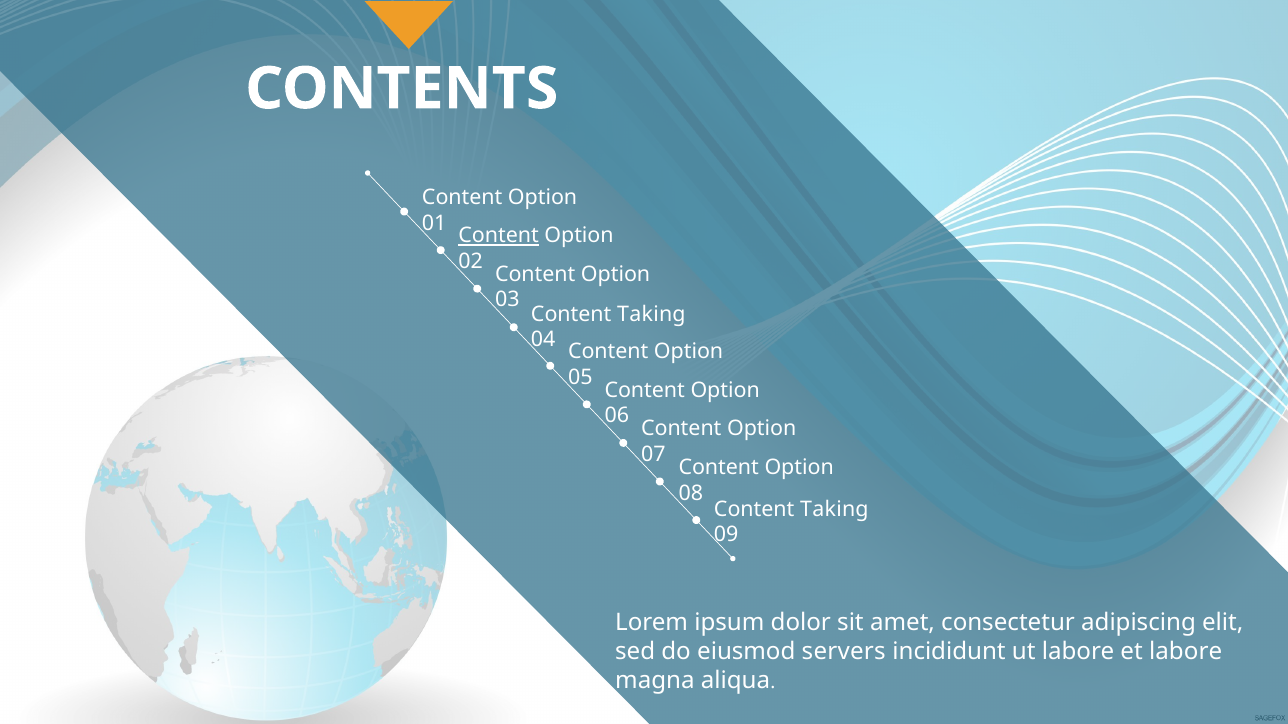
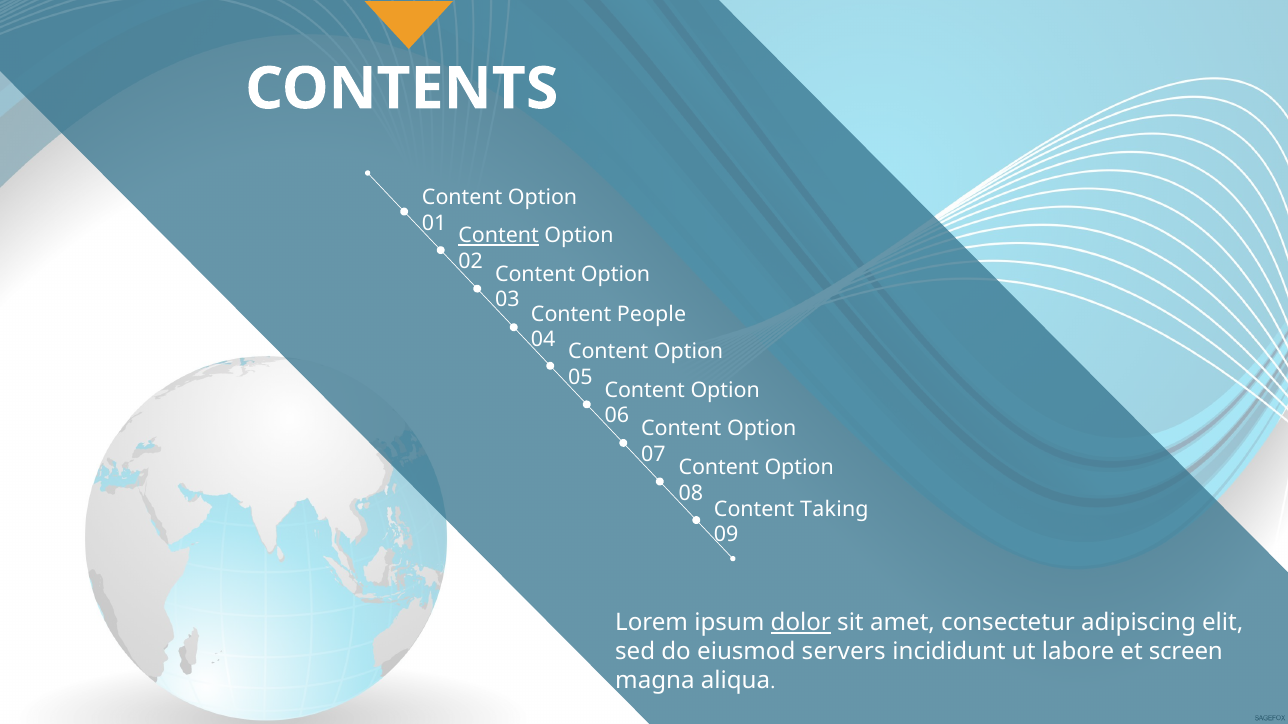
Taking at (651, 314): Taking -> People
dolor underline: none -> present
et labore: labore -> screen
